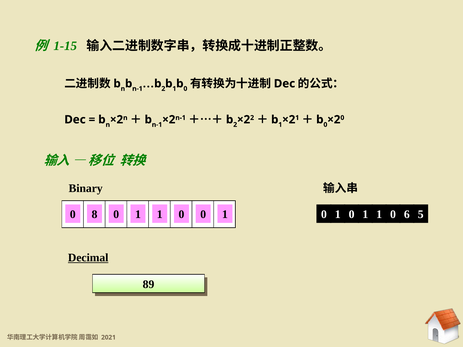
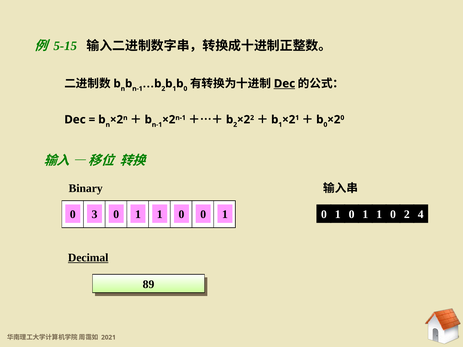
1-15: 1-15 -> 5-15
Dec at (284, 84) underline: none -> present
8: 8 -> 3
0 6: 6 -> 2
5: 5 -> 4
